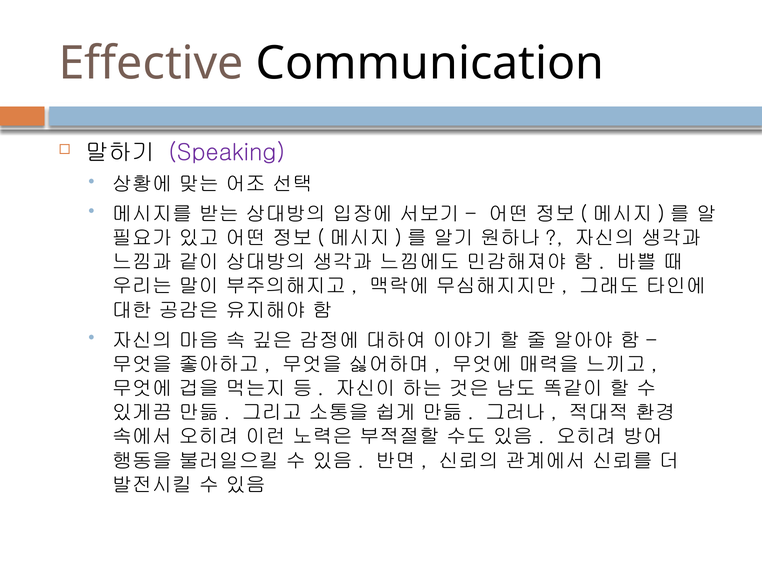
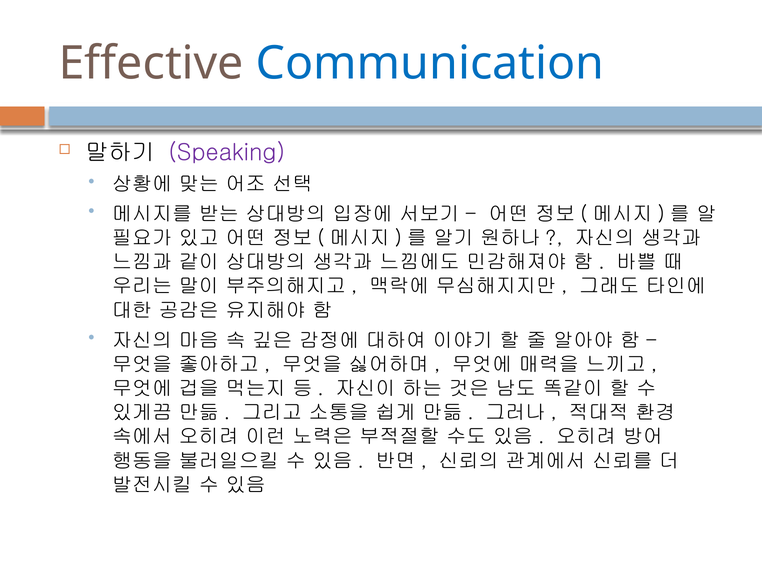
Communication colour: black -> blue
